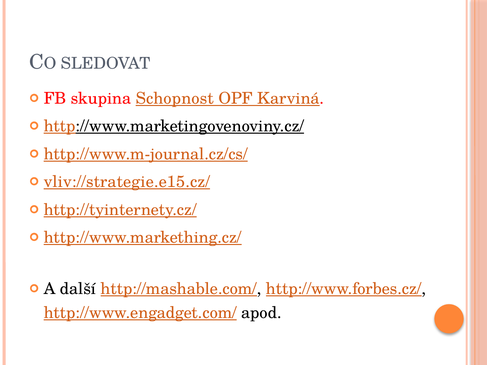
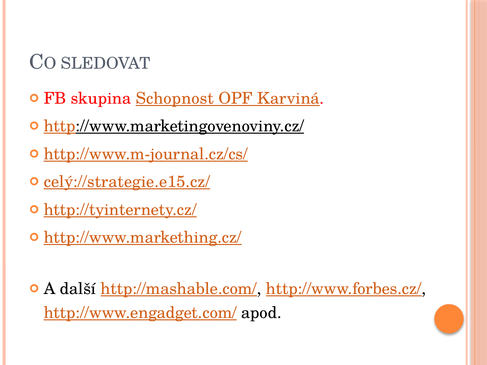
vliv://strategie.e15.cz/: vliv://strategie.e15.cz/ -> celý://strategie.e15.cz/
